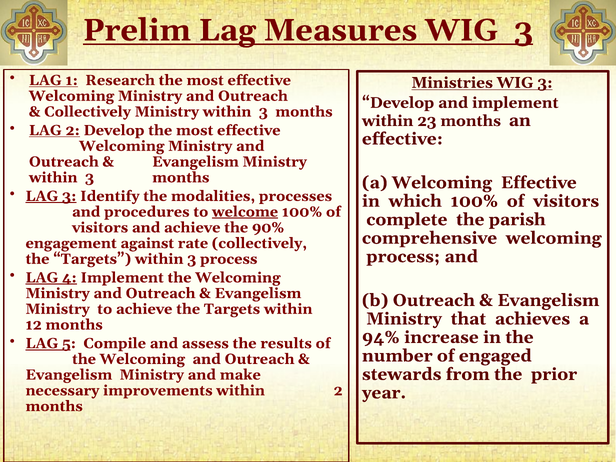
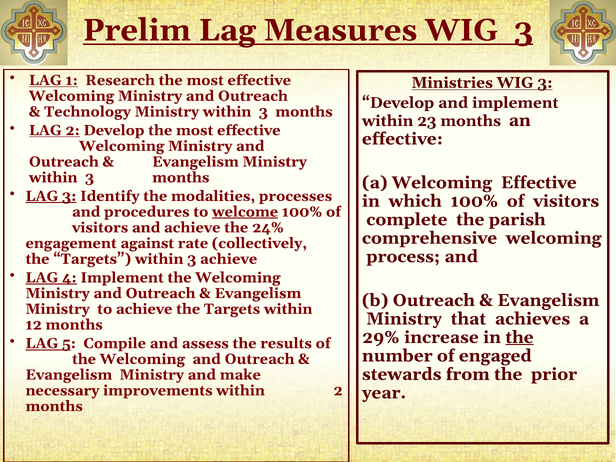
Collectively at (88, 112): Collectively -> Technology
90%: 90% -> 24%
3 process: process -> achieve
94%: 94% -> 29%
the at (519, 337) underline: none -> present
